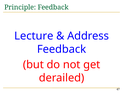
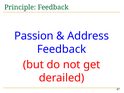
Lecture: Lecture -> Passion
